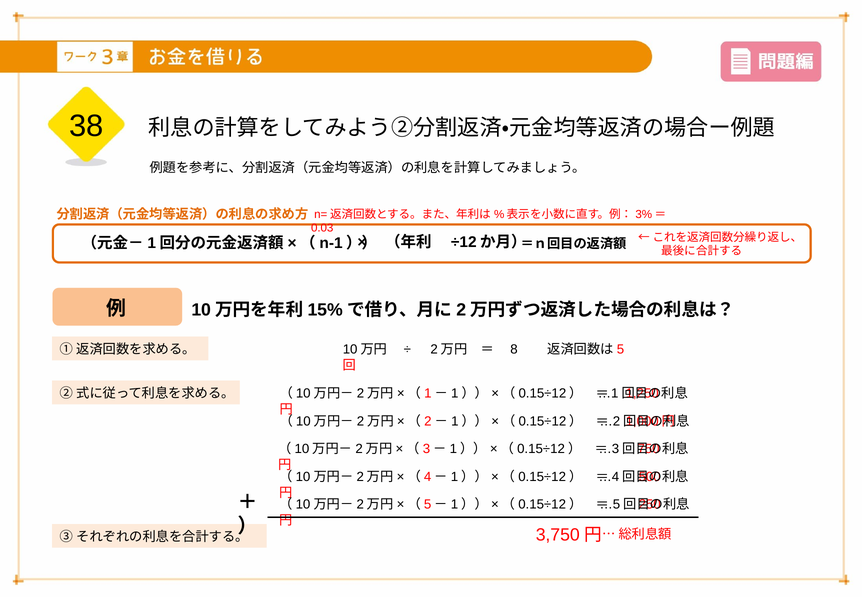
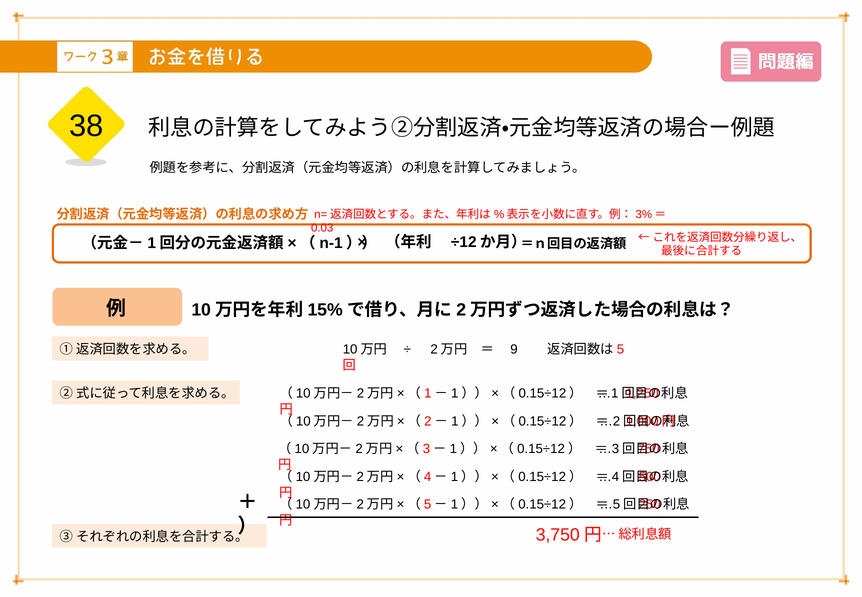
8: 8 -> 9
